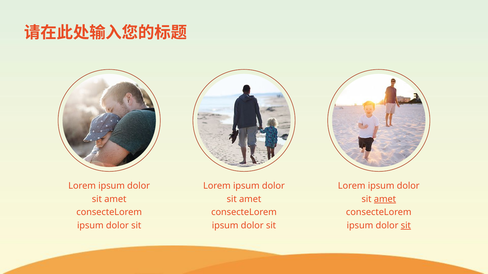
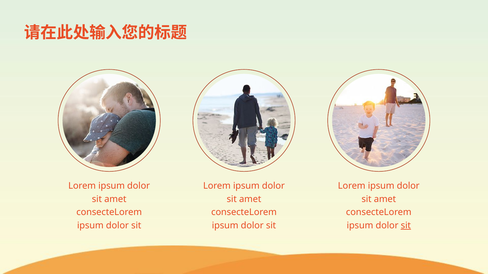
amet at (385, 199) underline: present -> none
